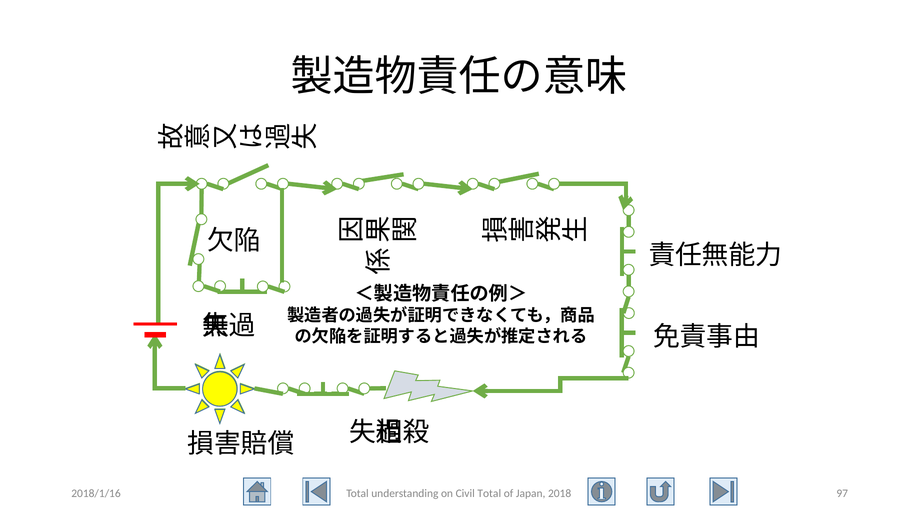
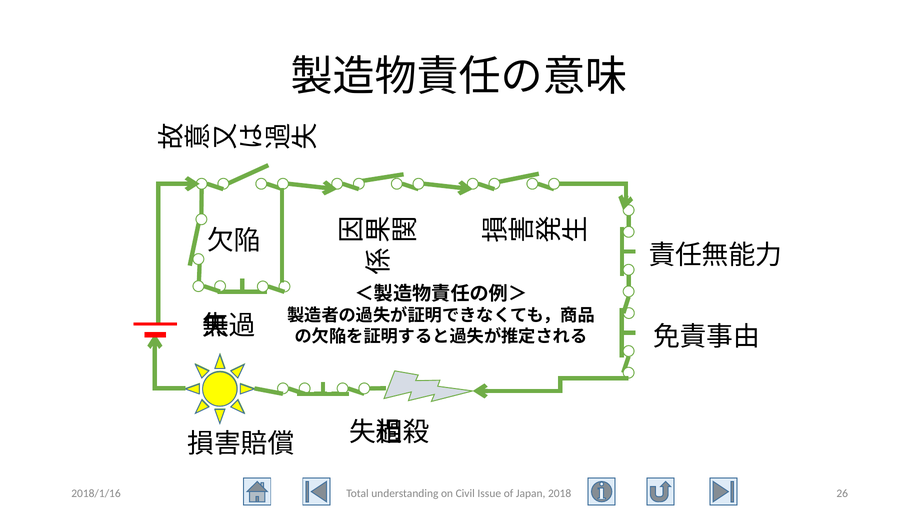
Civil Total: Total -> Issue
97: 97 -> 26
